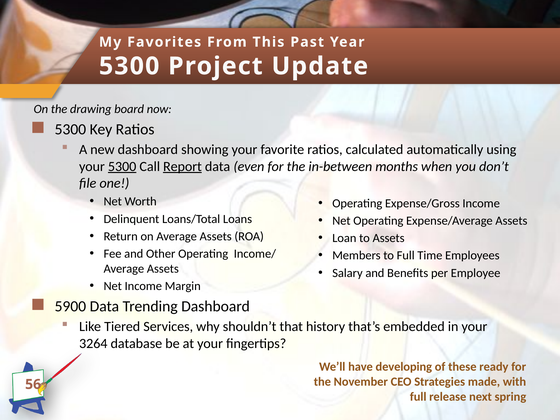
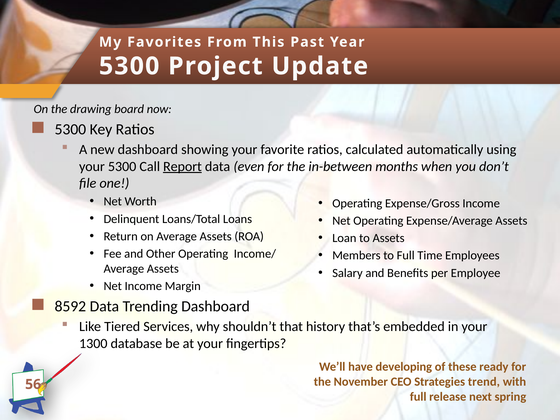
5300 at (122, 166) underline: present -> none
5900: 5900 -> 8592
3264: 3264 -> 1300
made: made -> trend
